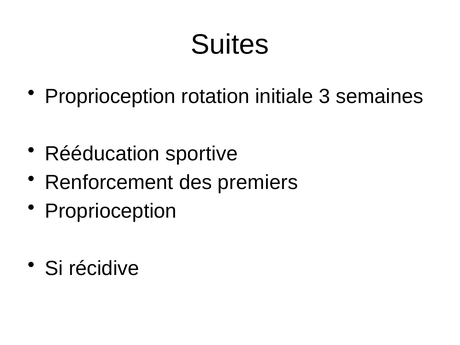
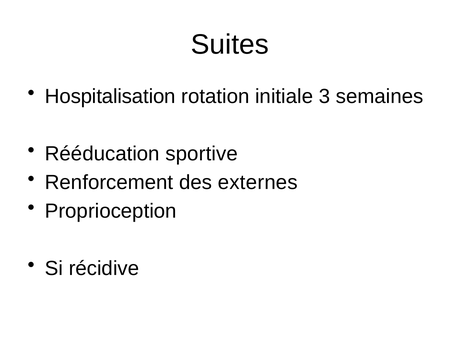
Proprioception at (110, 96): Proprioception -> Hospitalisation
premiers: premiers -> externes
